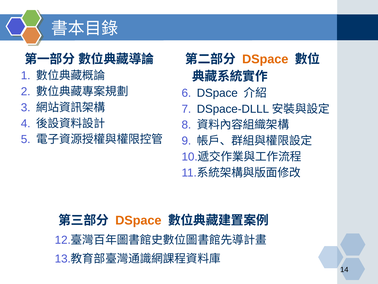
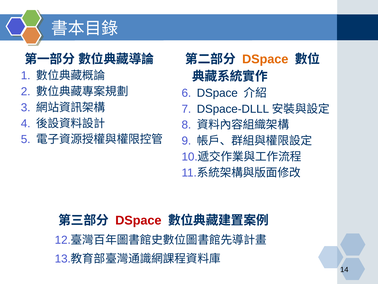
DSpace at (138, 220) colour: orange -> red
